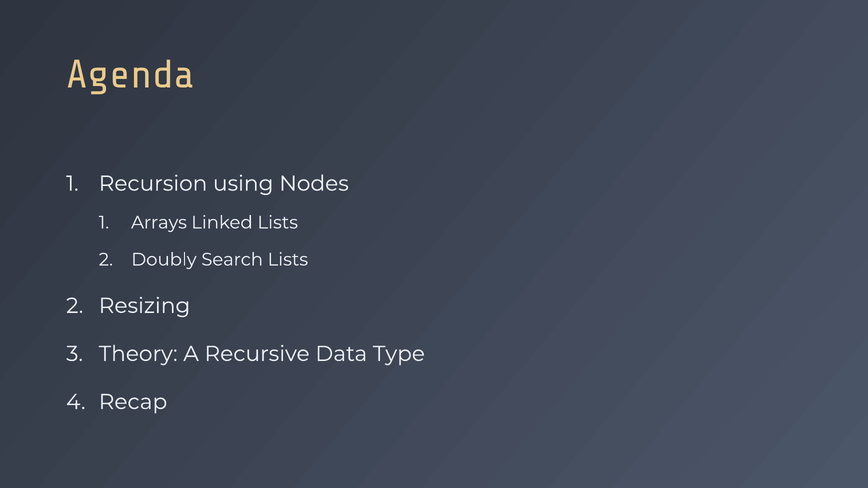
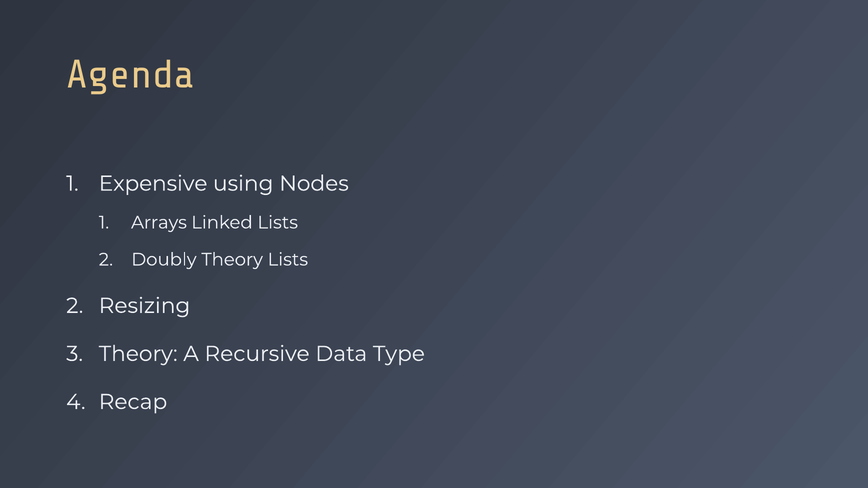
Recursion: Recursion -> Expensive
Doubly Search: Search -> Theory
